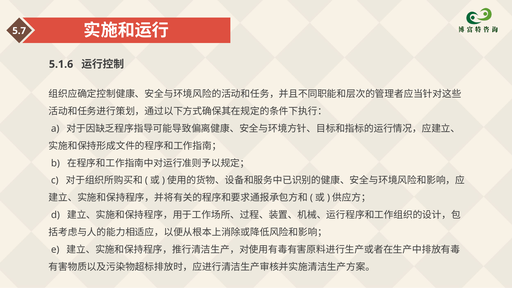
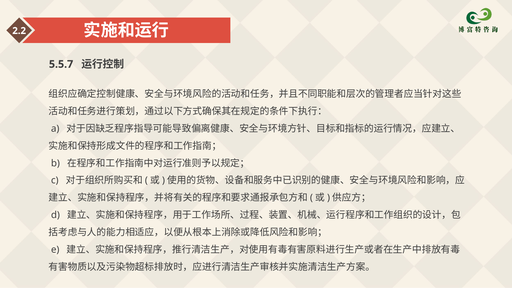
5.7: 5.7 -> 2.2
5.1.6: 5.1.6 -> 5.5.7
